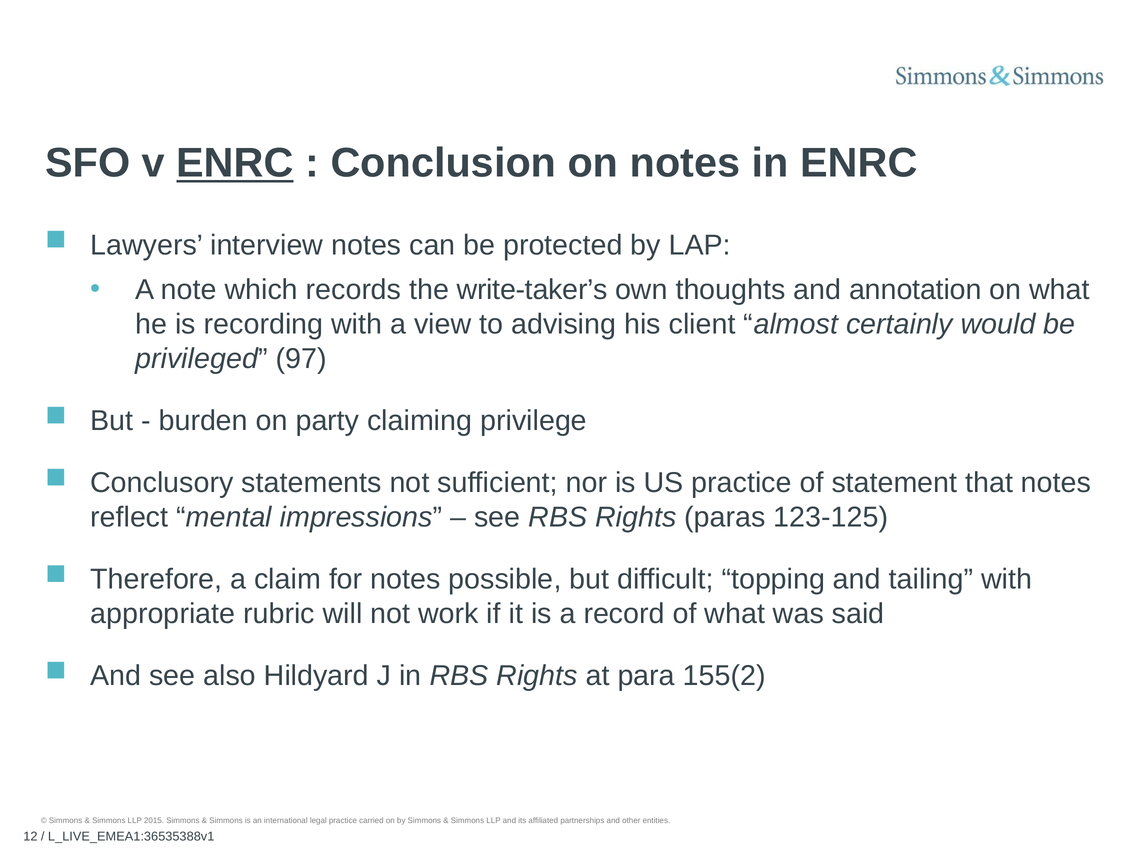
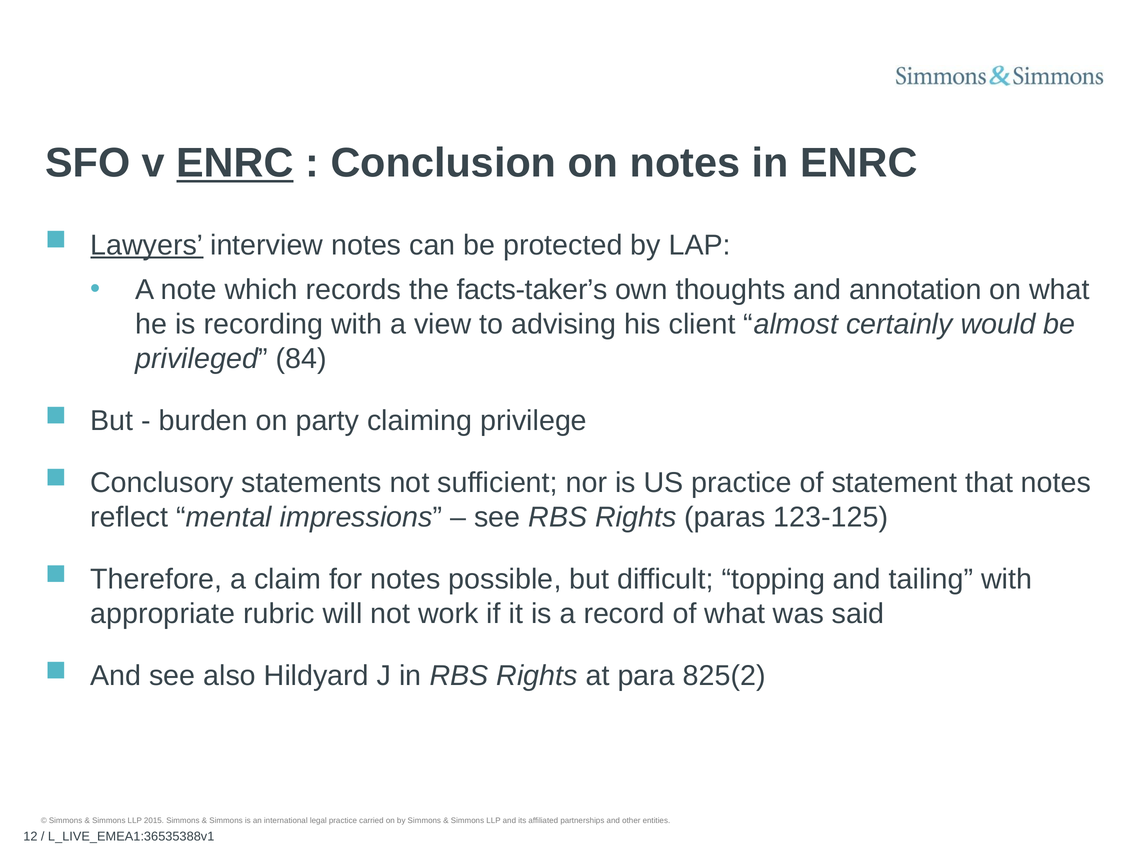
Lawyers underline: none -> present
write-taker’s: write-taker’s -> facts-taker’s
97: 97 -> 84
155(2: 155(2 -> 825(2
